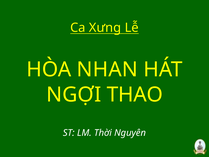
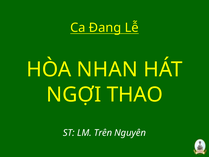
Xưng: Xưng -> Đang
Thời: Thời -> Trên
